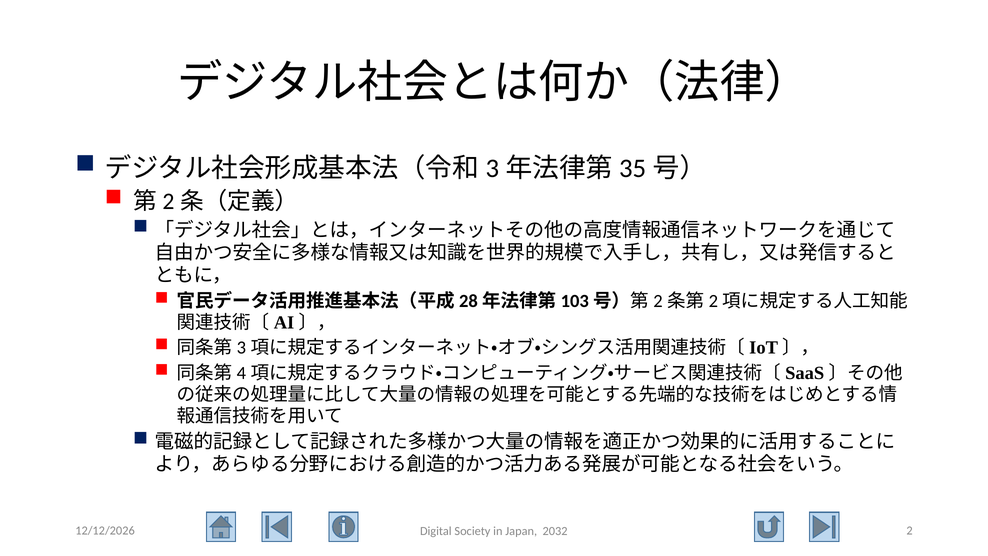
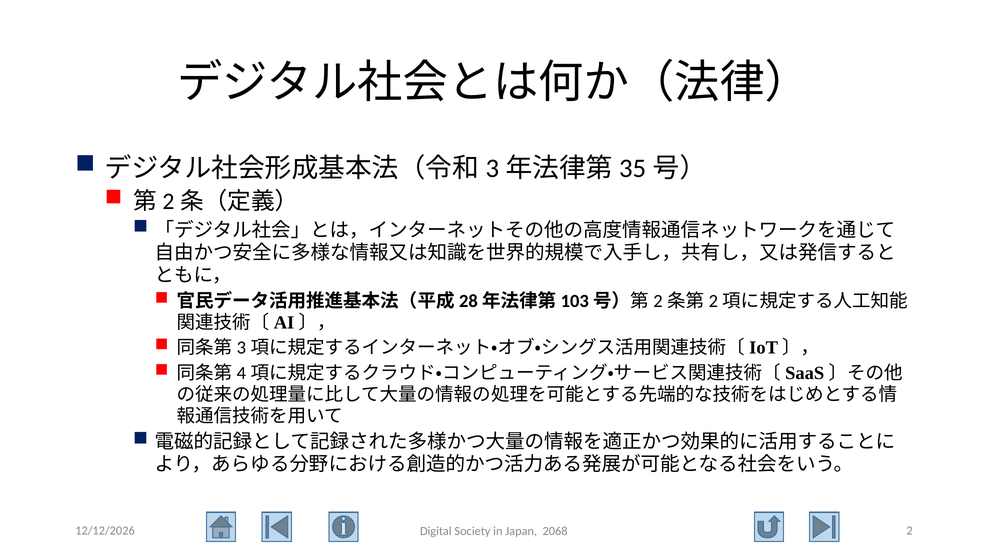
2032: 2032 -> 2068
